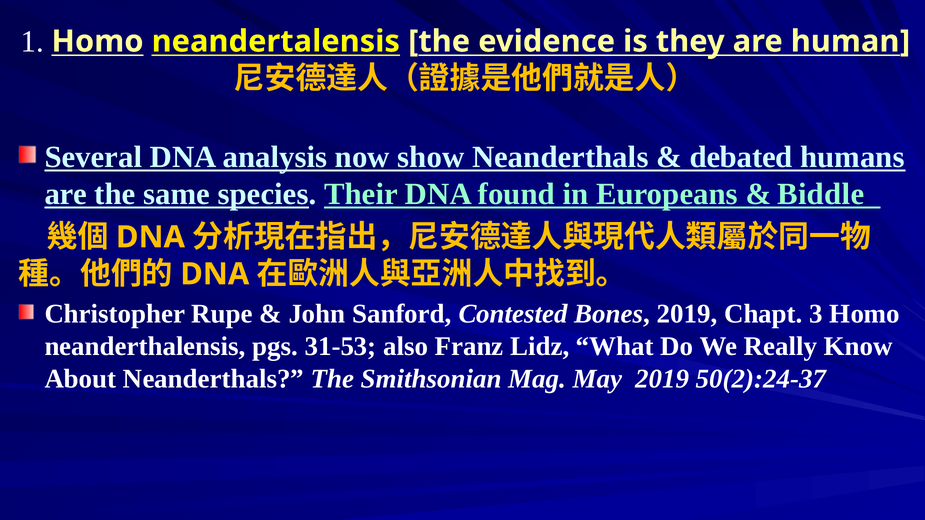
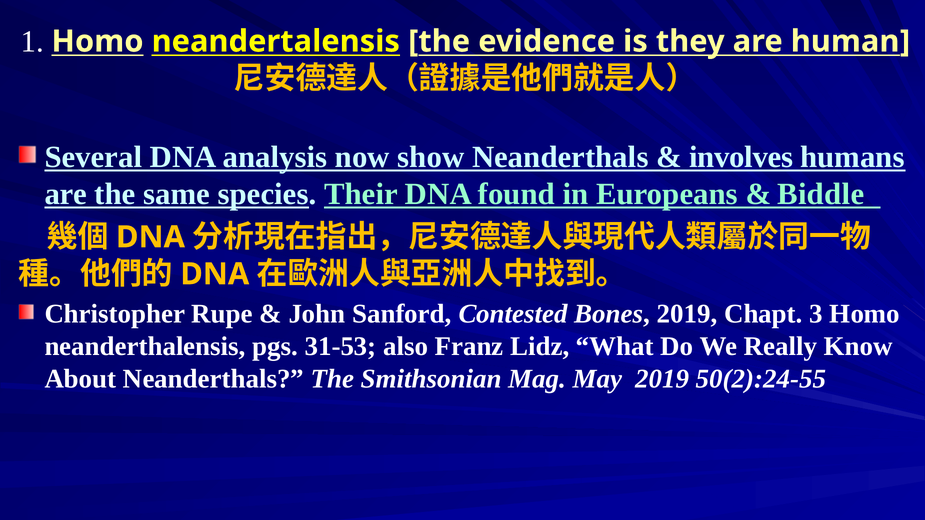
debated: debated -> involves
50(2):24-37: 50(2):24-37 -> 50(2):24-55
